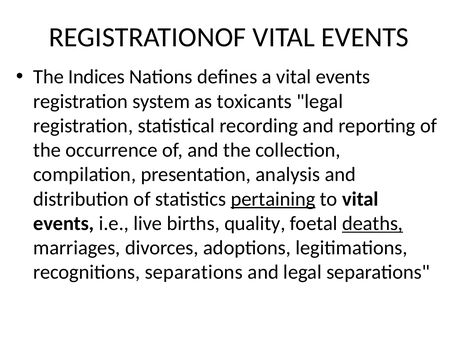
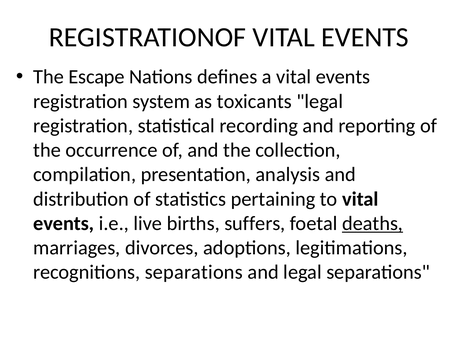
Indices: Indices -> Escape
pertaining underline: present -> none
quality: quality -> suffers
